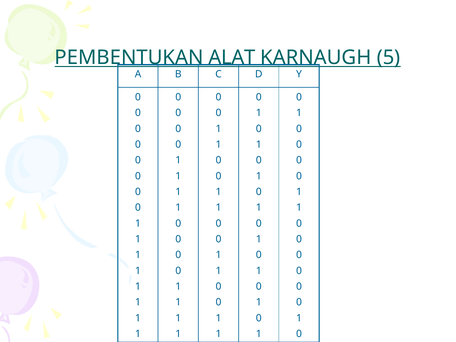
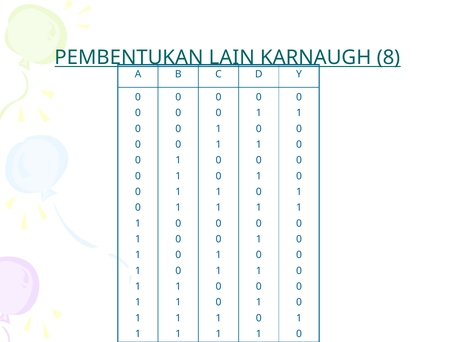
ALAT: ALAT -> LAIN
5: 5 -> 8
